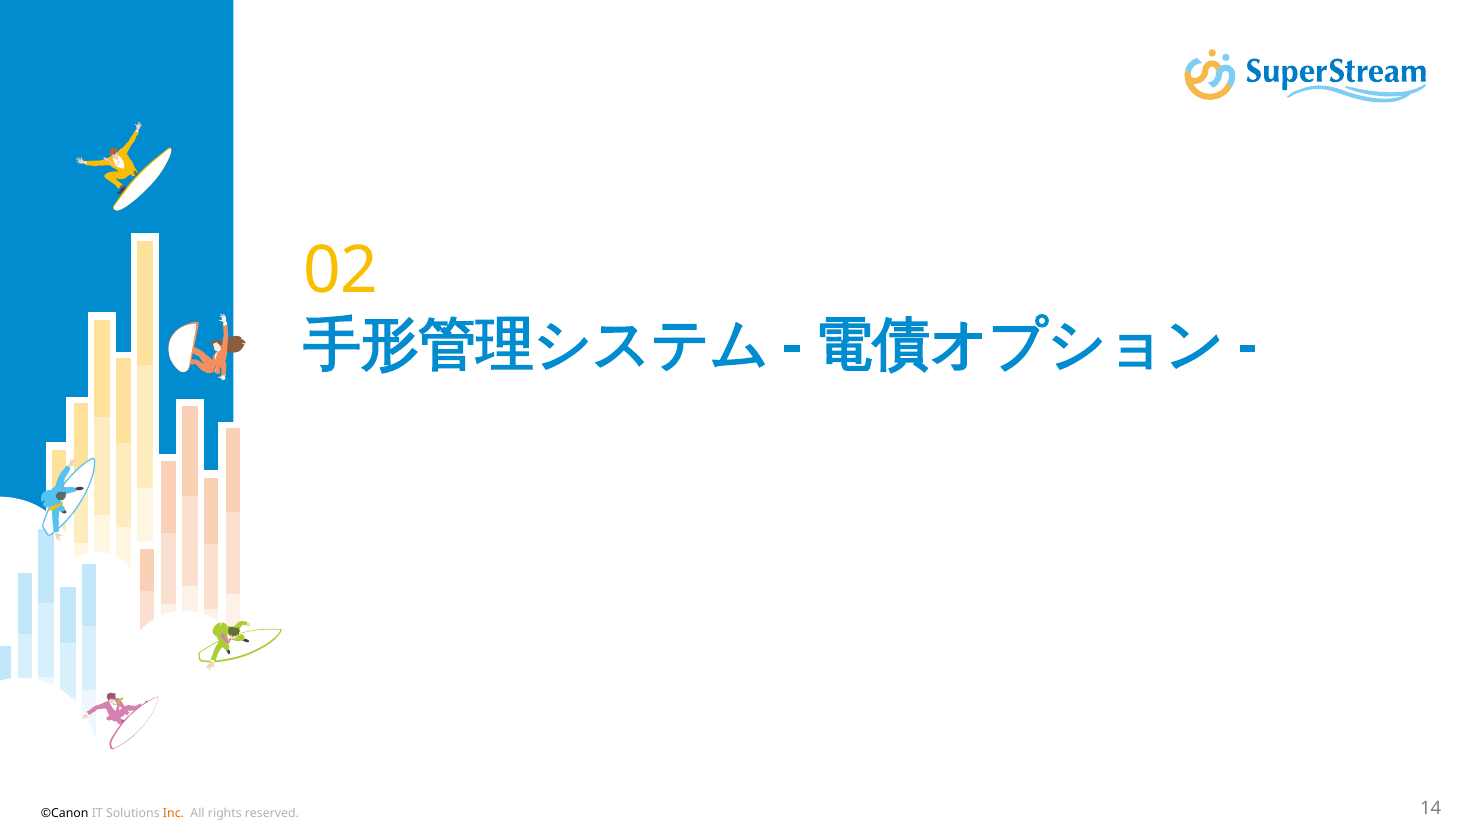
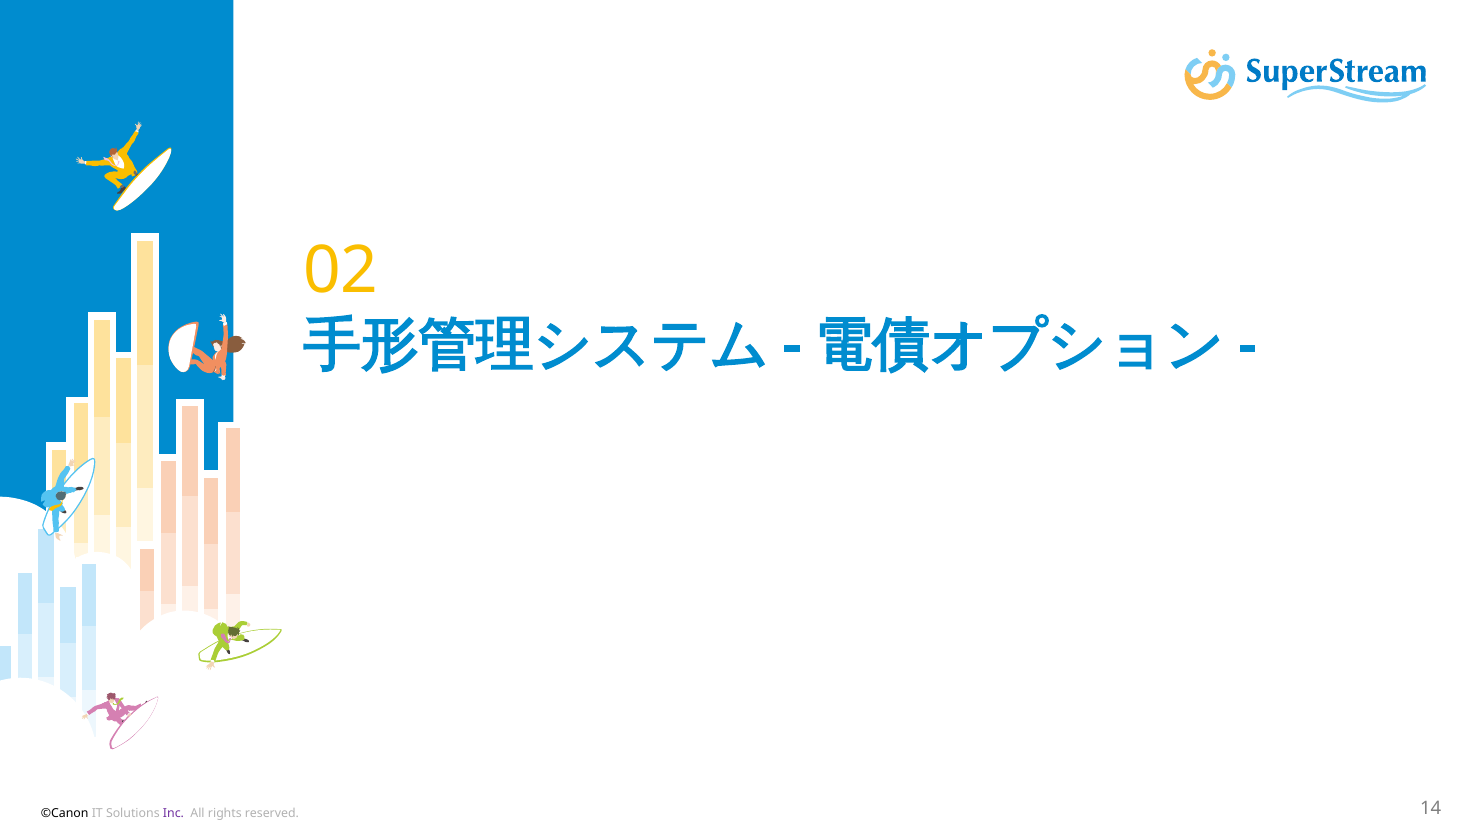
Inc colour: orange -> purple
